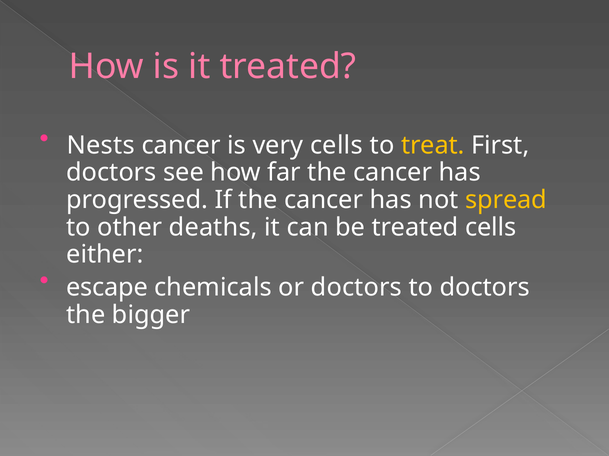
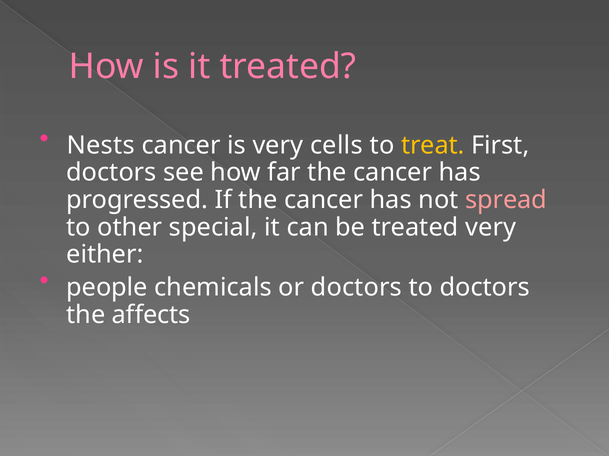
spread colour: yellow -> pink
deaths: deaths -> special
treated cells: cells -> very
escape: escape -> people
bigger: bigger -> affects
